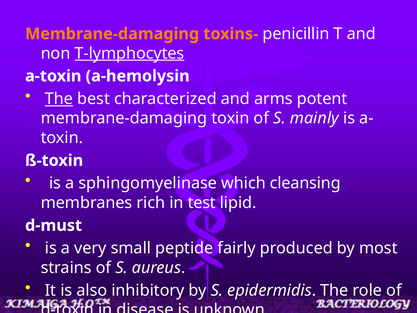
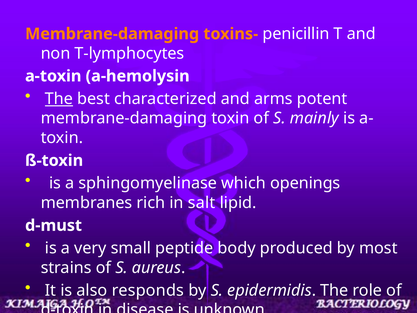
T-lymphocytes underline: present -> none
cleansing: cleansing -> openings
test: test -> salt
fairly: fairly -> body
inhibitory: inhibitory -> responds
